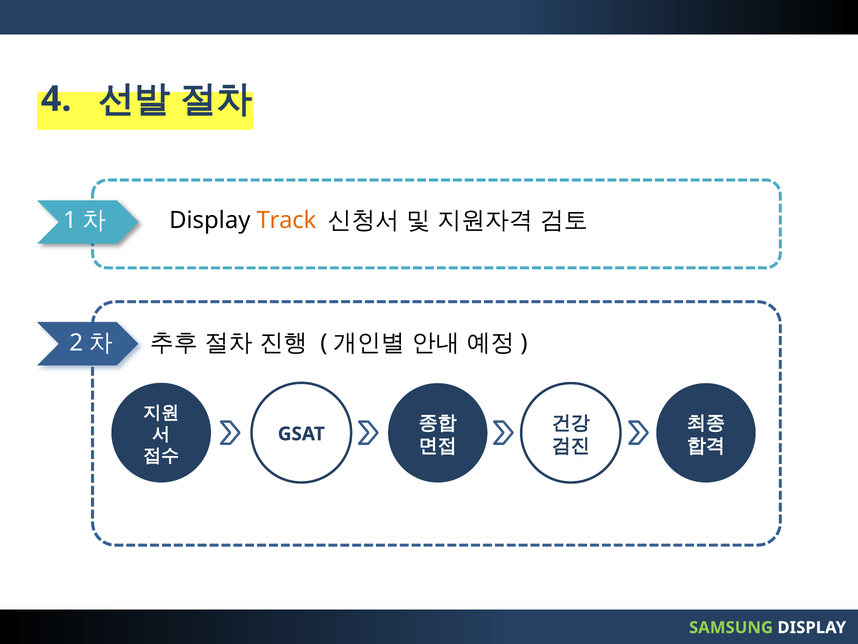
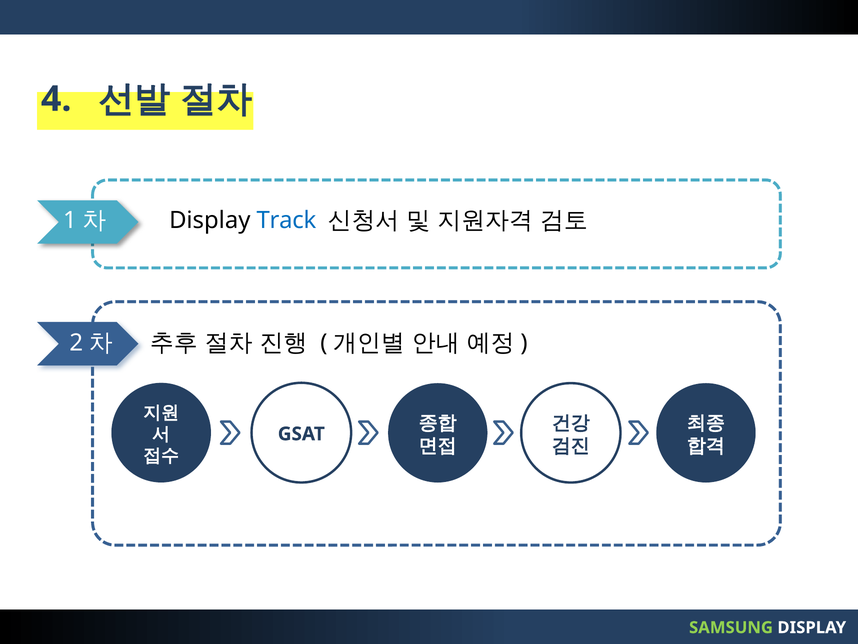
Track colour: orange -> blue
